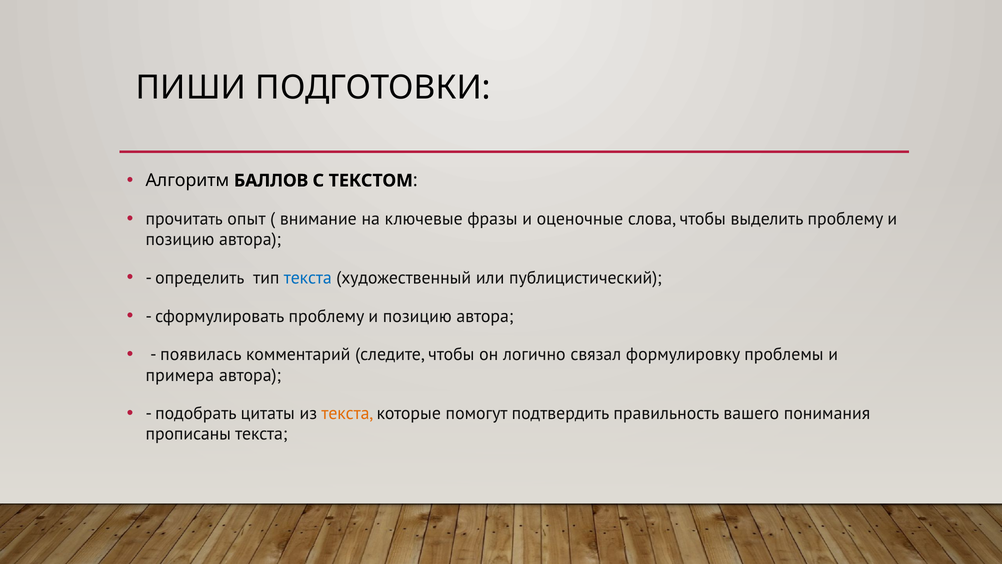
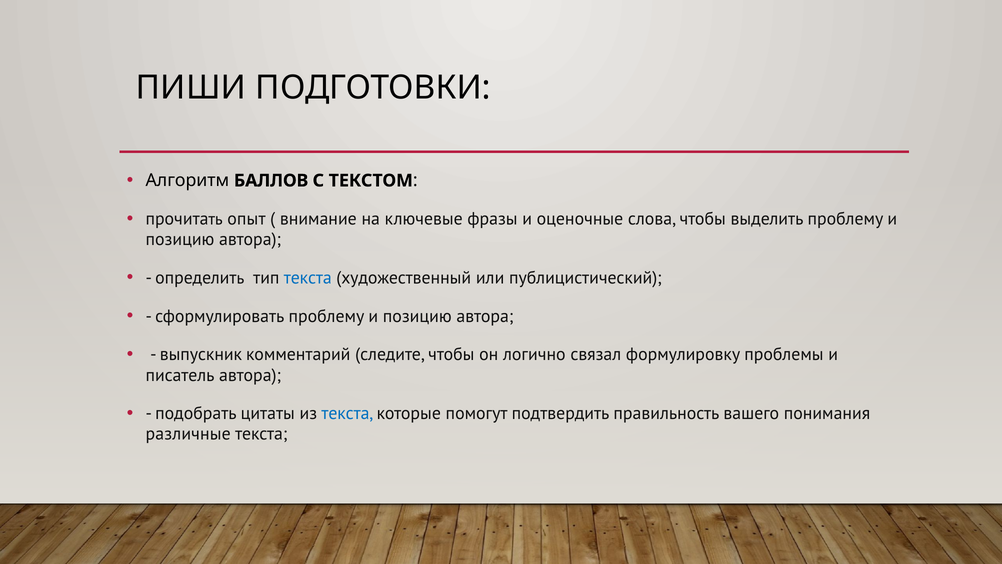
появилась: появилась -> выпускник
примера: примера -> писатель
текста at (347, 413) colour: orange -> blue
прописаны: прописаны -> различные
